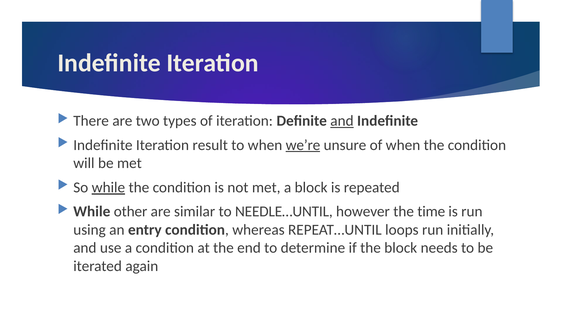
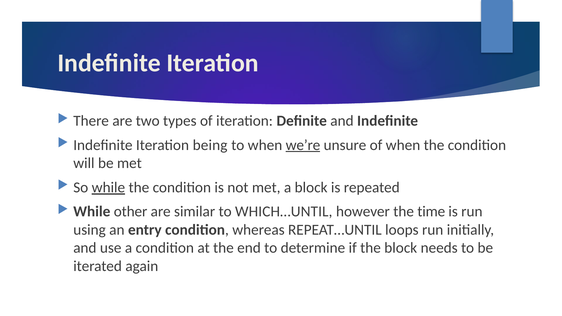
and at (342, 121) underline: present -> none
result: result -> being
NEEDLE…UNTIL: NEEDLE…UNTIL -> WHICH…UNTIL
